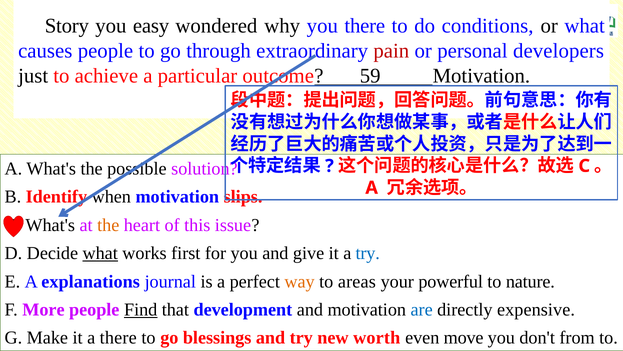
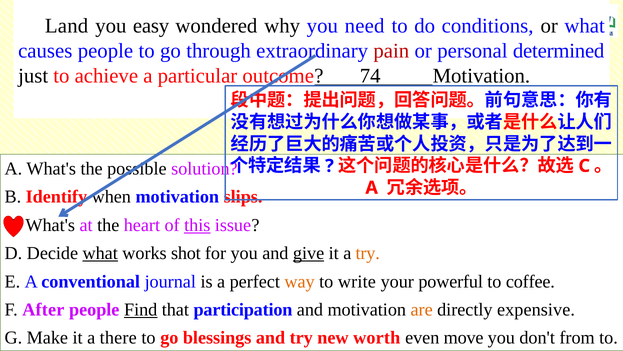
Story: Story -> Land
you there: there -> need
developers: developers -> determined
59: 59 -> 74
the at (108, 225) colour: orange -> black
this underline: none -> present
first: first -> shot
give underline: none -> present
try at (368, 253) colour: blue -> orange
explanations: explanations -> conventional
areas: areas -> write
nature: nature -> coffee
More: More -> After
development: development -> participation
are colour: blue -> orange
